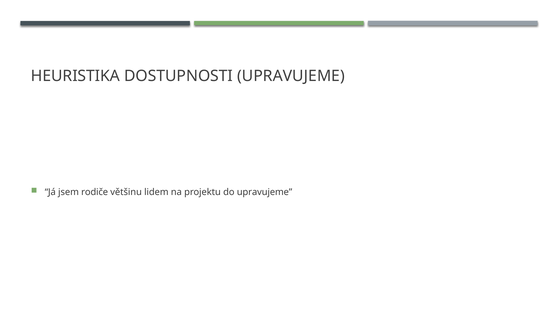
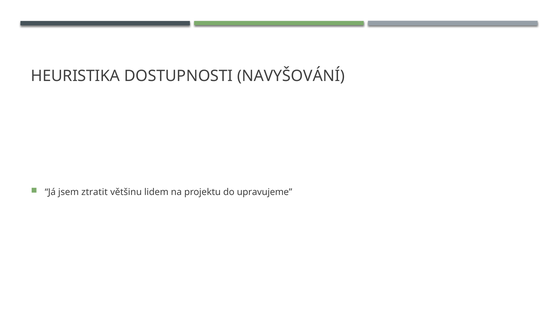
DOSTUPNOSTI UPRAVUJEME: UPRAVUJEME -> NAVYŠOVÁNÍ
rodiče: rodiče -> ztratit
